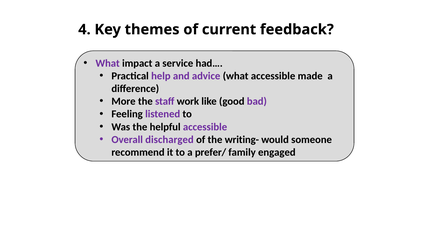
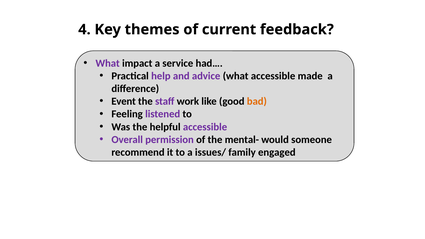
More: More -> Event
bad colour: purple -> orange
discharged: discharged -> permission
writing-: writing- -> mental-
prefer/: prefer/ -> issues/
